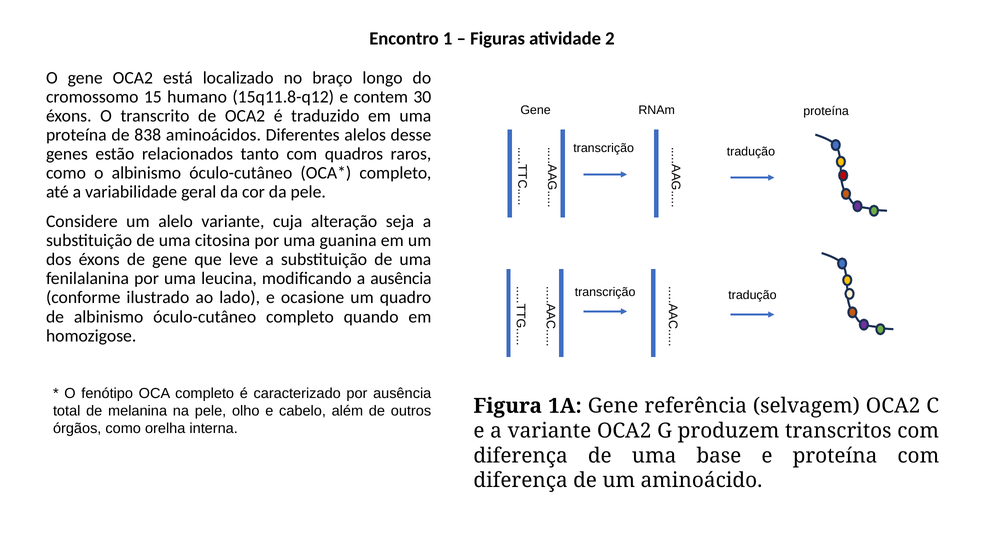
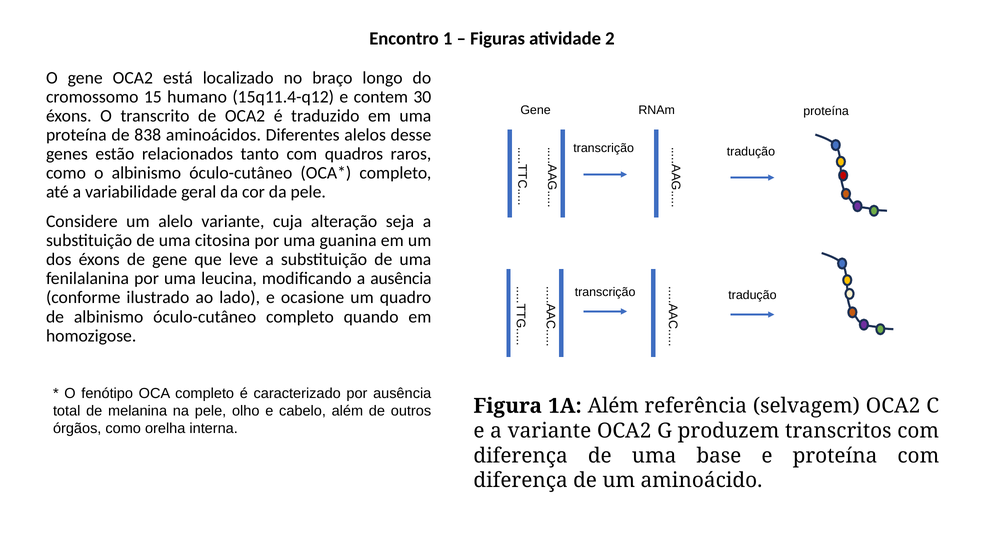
15q11.8-q12: 15q11.8-q12 -> 15q11.4-q12
1A Gene: Gene -> Além
